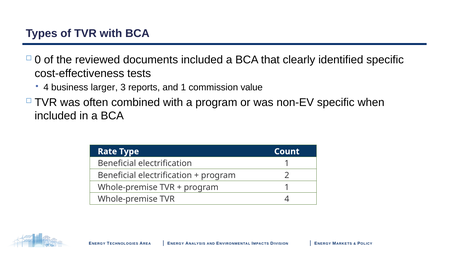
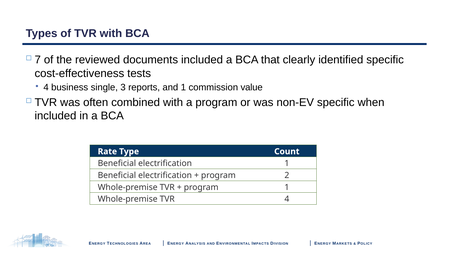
0: 0 -> 7
larger: larger -> single
